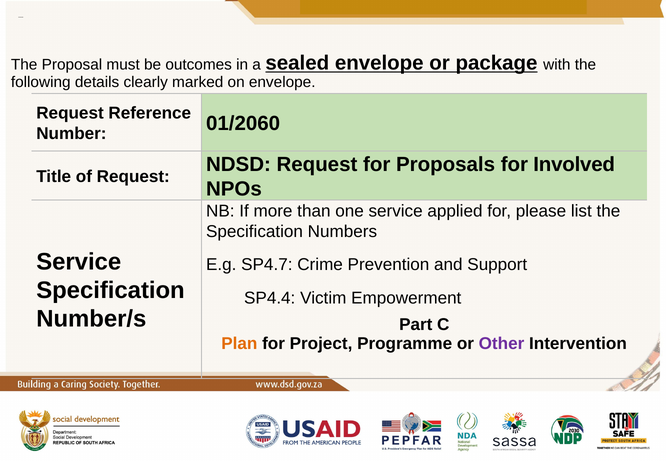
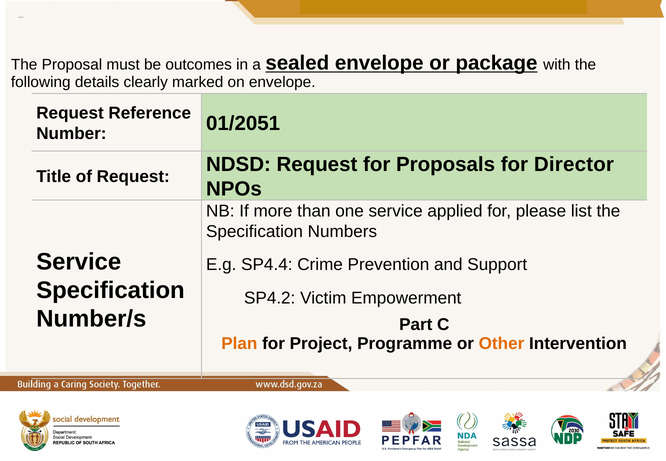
01/2060: 01/2060 -> 01/2051
Involved: Involved -> Director
SP4.7: SP4.7 -> SP4.4
SP4.4: SP4.4 -> SP4.2
Other colour: purple -> orange
